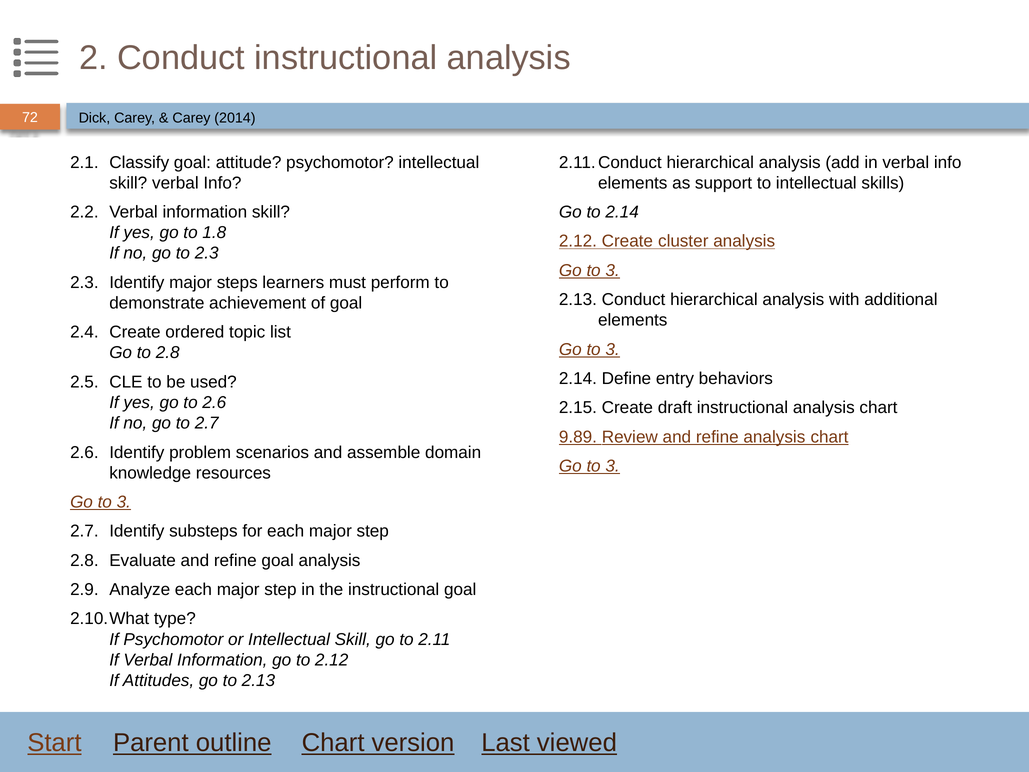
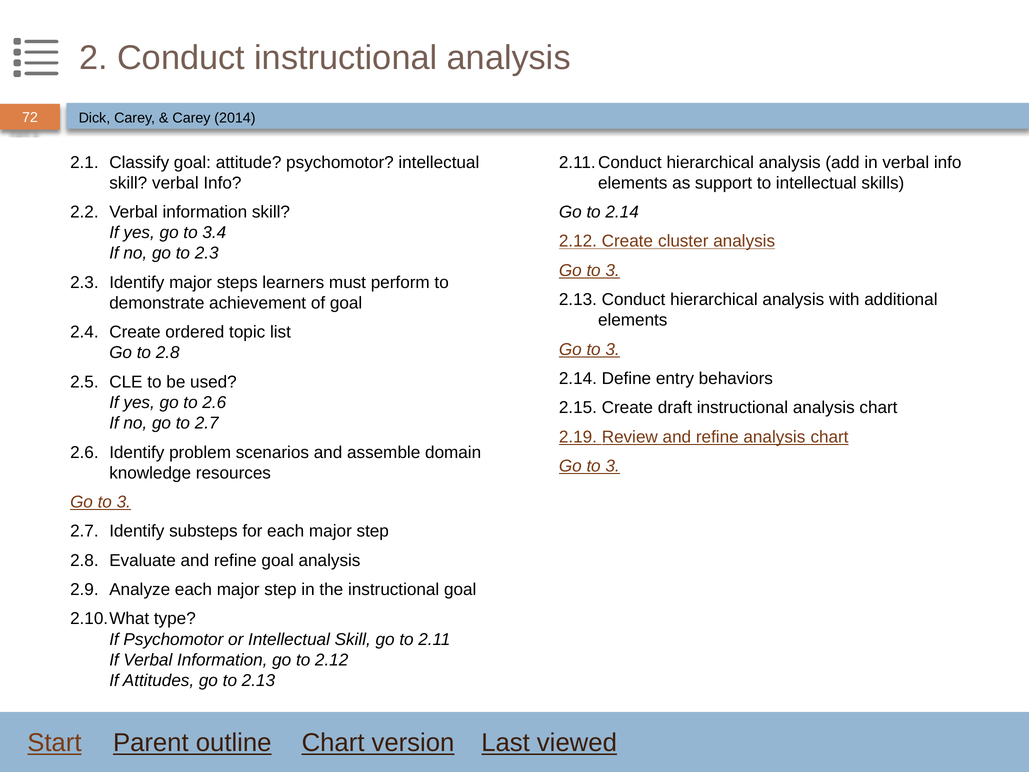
1.8: 1.8 -> 3.4
9.89: 9.89 -> 2.19
